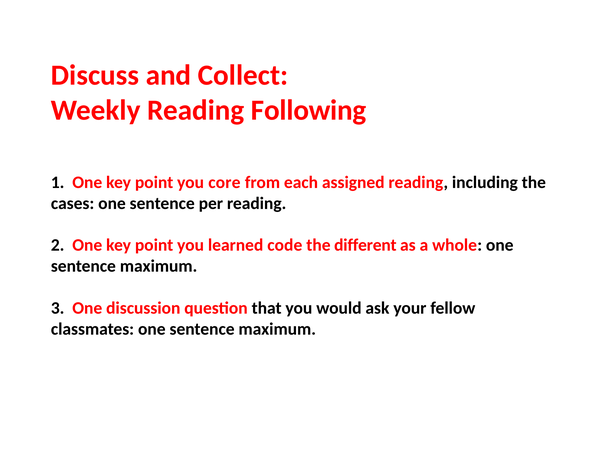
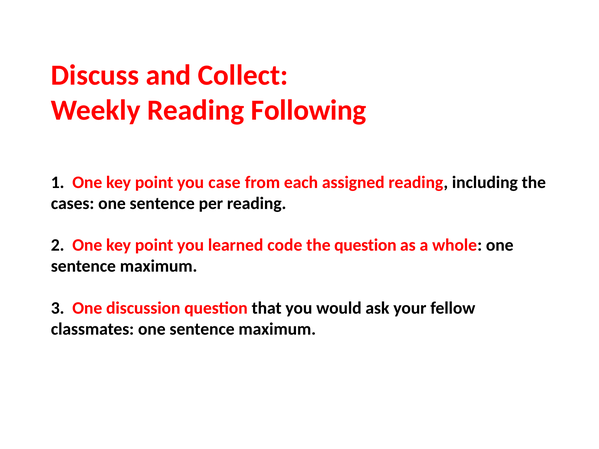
core: core -> case
the different: different -> question
